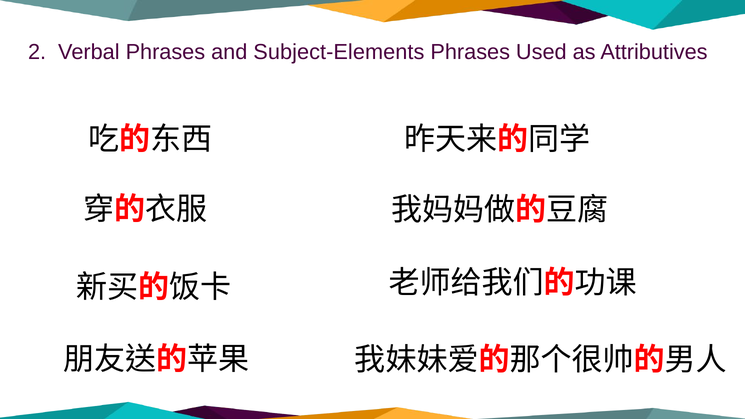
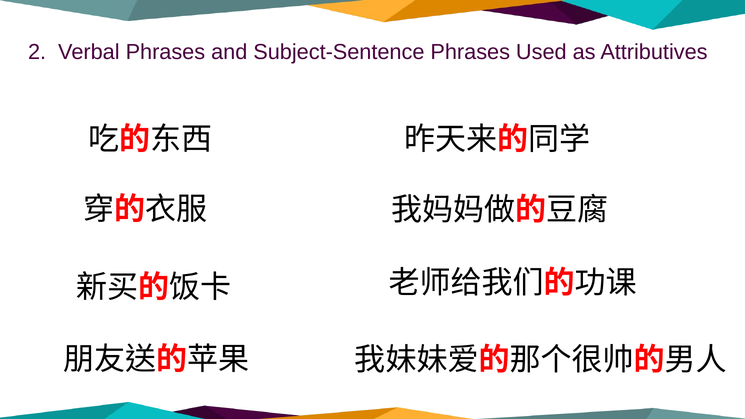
Subject-Elements: Subject-Elements -> Subject-Sentence
